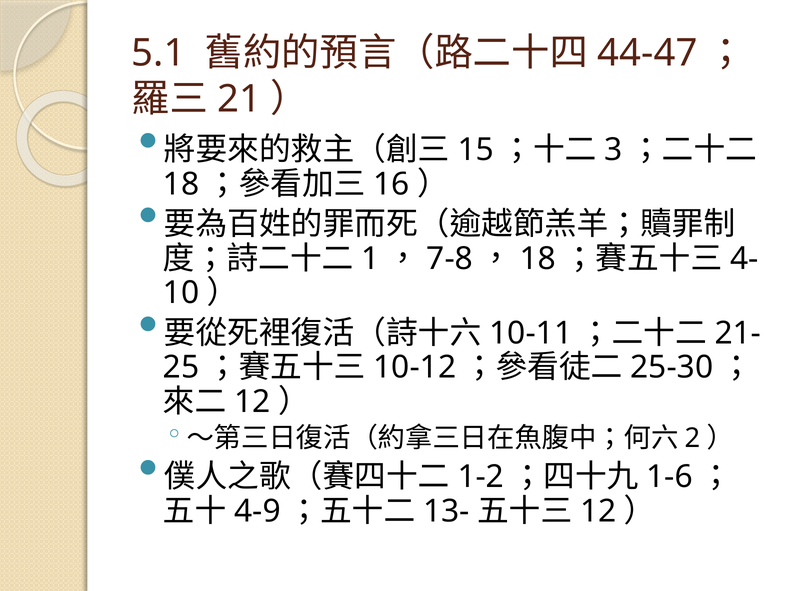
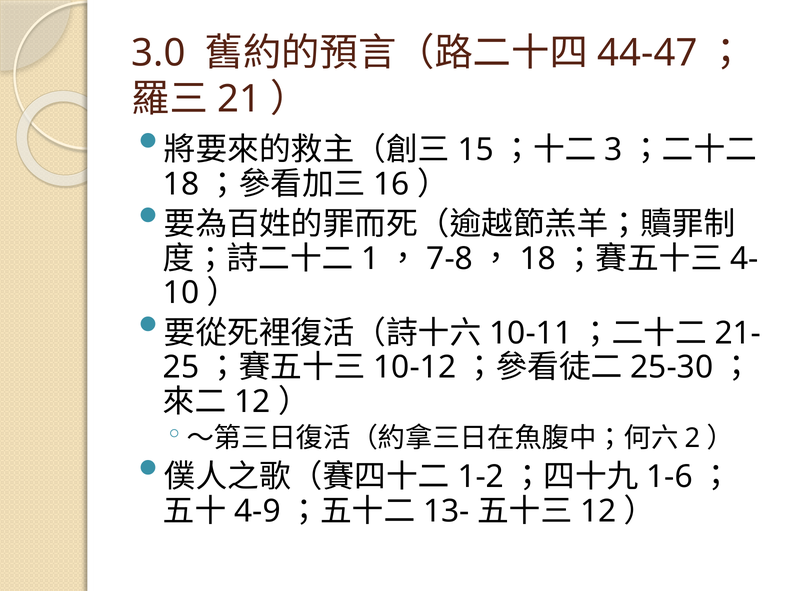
5.1: 5.1 -> 3.0
